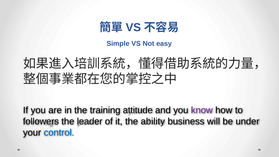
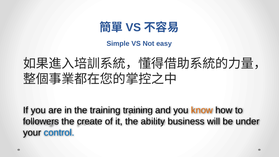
training attitude: attitude -> training
know colour: purple -> orange
leader: leader -> create
